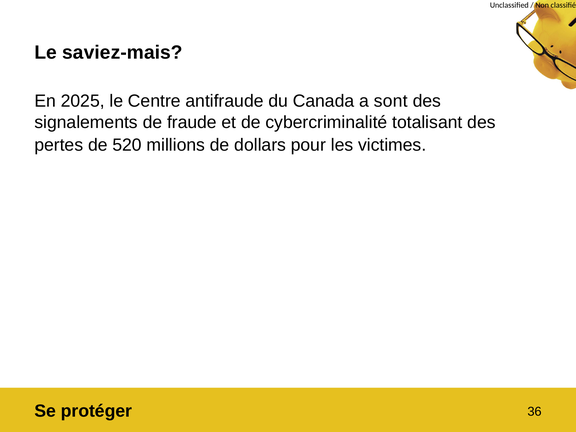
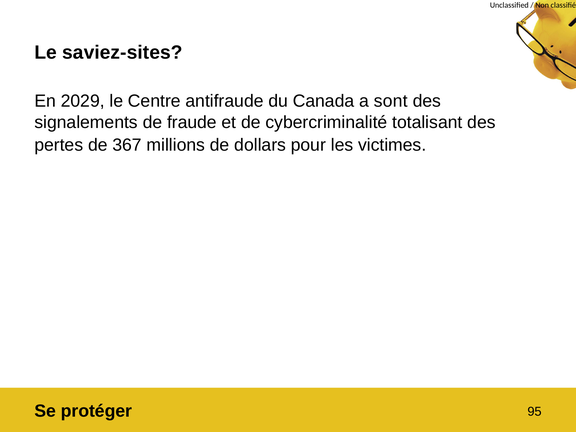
saviez-mais: saviez-mais -> saviez-sites
2025: 2025 -> 2029
520: 520 -> 367
36: 36 -> 95
